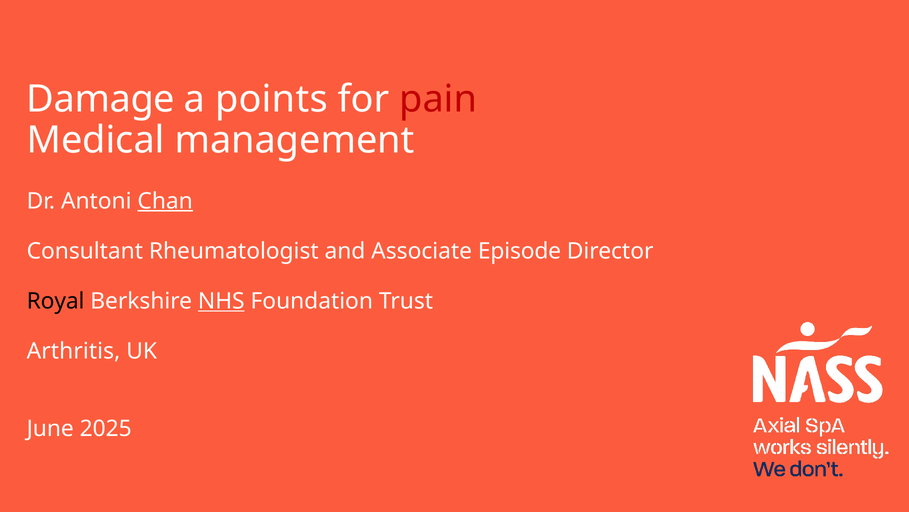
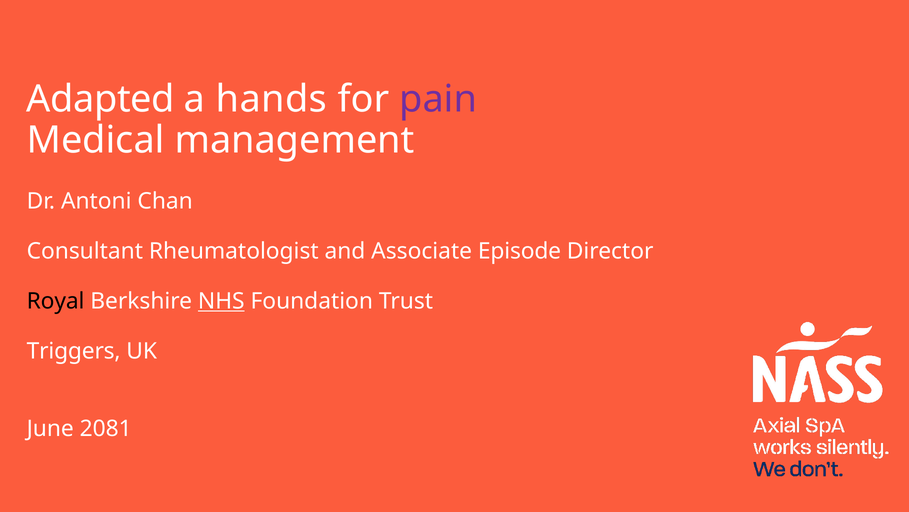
Damage: Damage -> Adapted
points: points -> hands
pain colour: red -> purple
Chan underline: present -> none
Arthritis: Arthritis -> Triggers
2025: 2025 -> 2081
